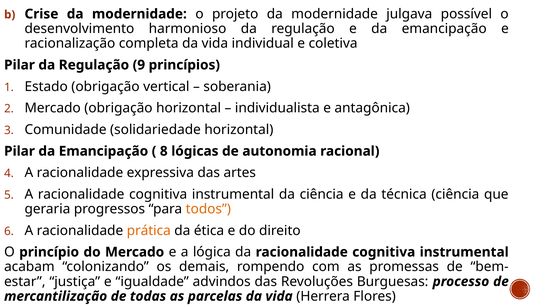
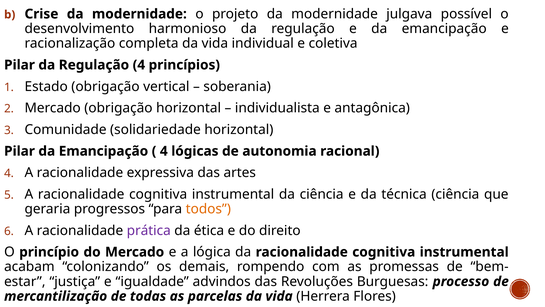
Regulação 9: 9 -> 4
8 at (164, 151): 8 -> 4
prática colour: orange -> purple
